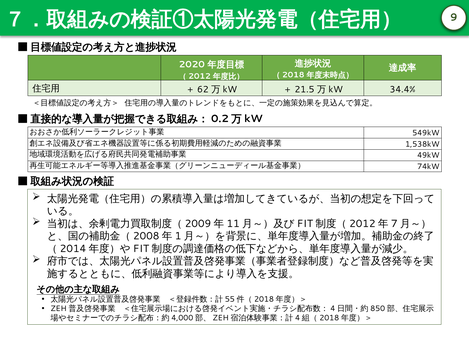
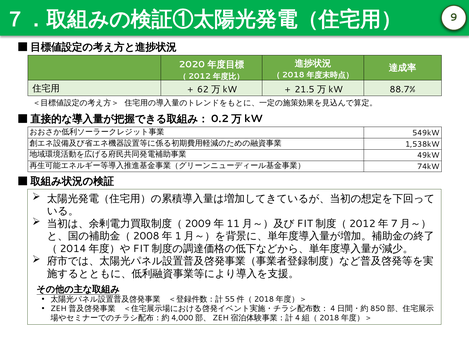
34.4%: 34.4% -> 88.7%
